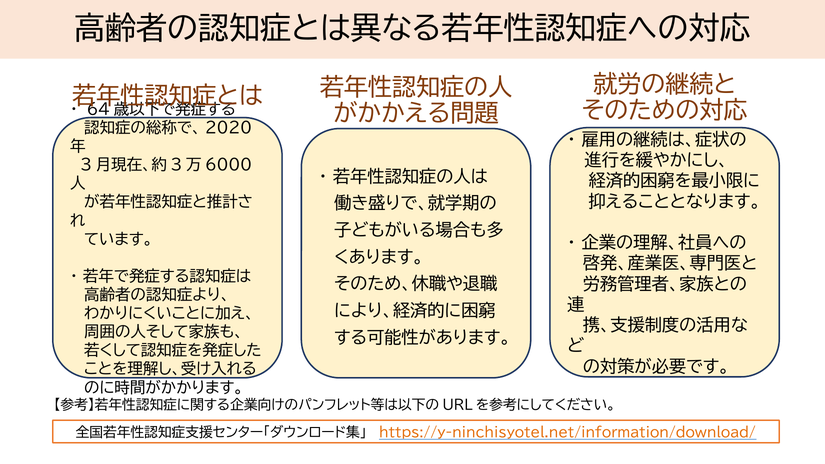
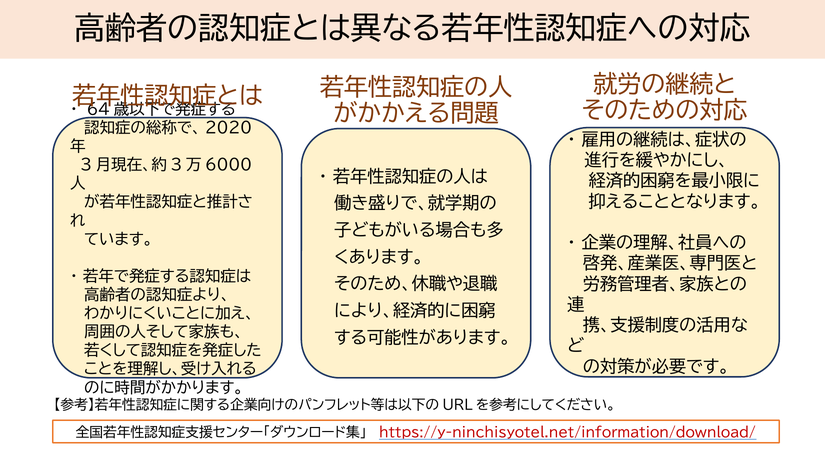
https://y-ninchisyotel.net/information/download/ colour: orange -> red
